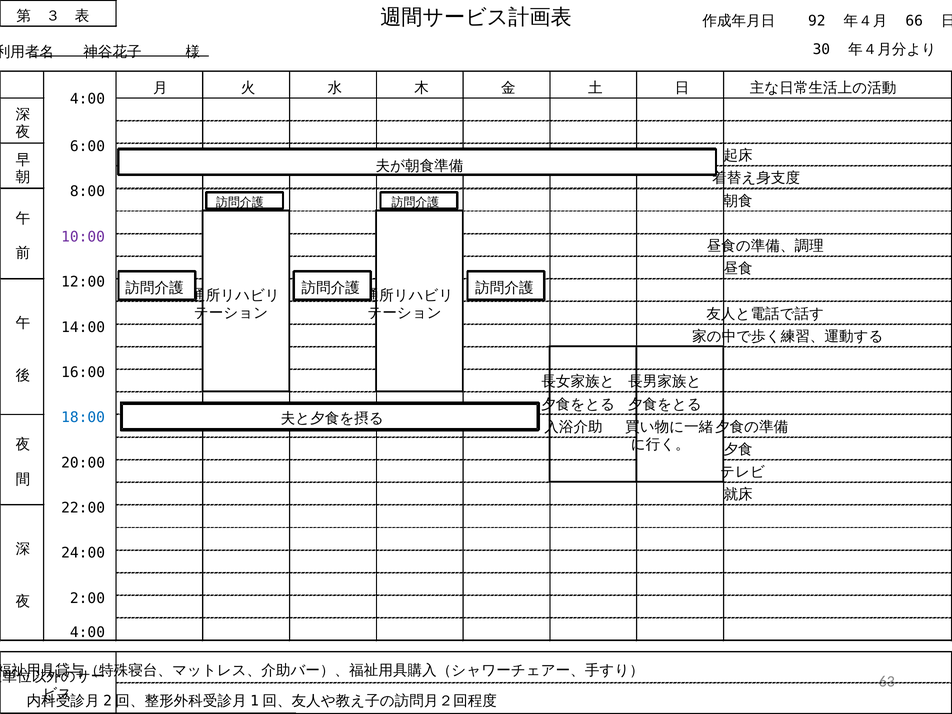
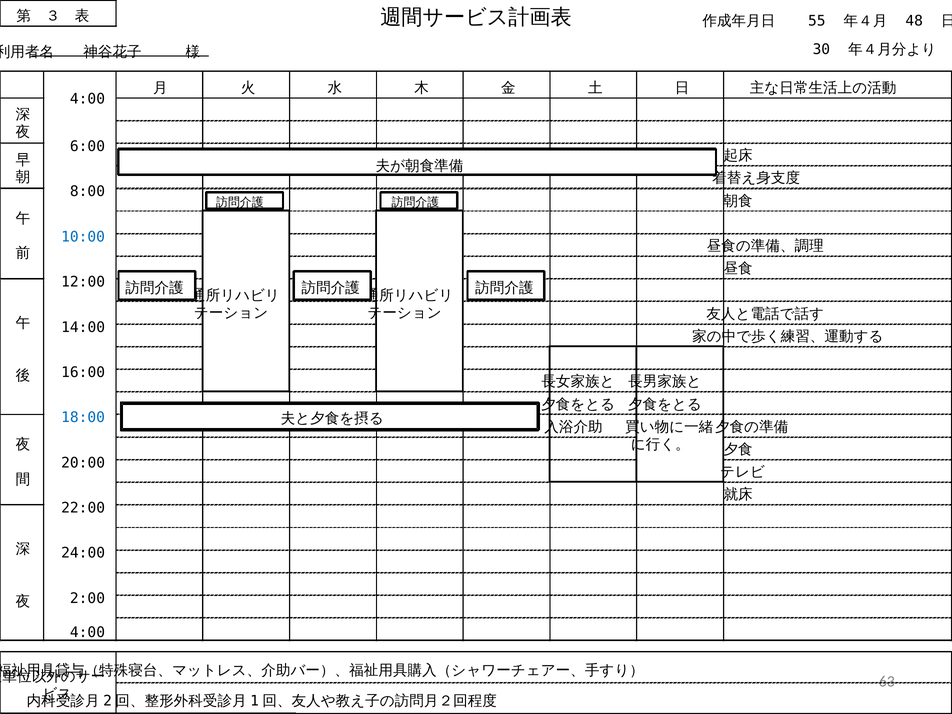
92: 92 -> 55
66: 66 -> 48
10:00 colour: purple -> blue
